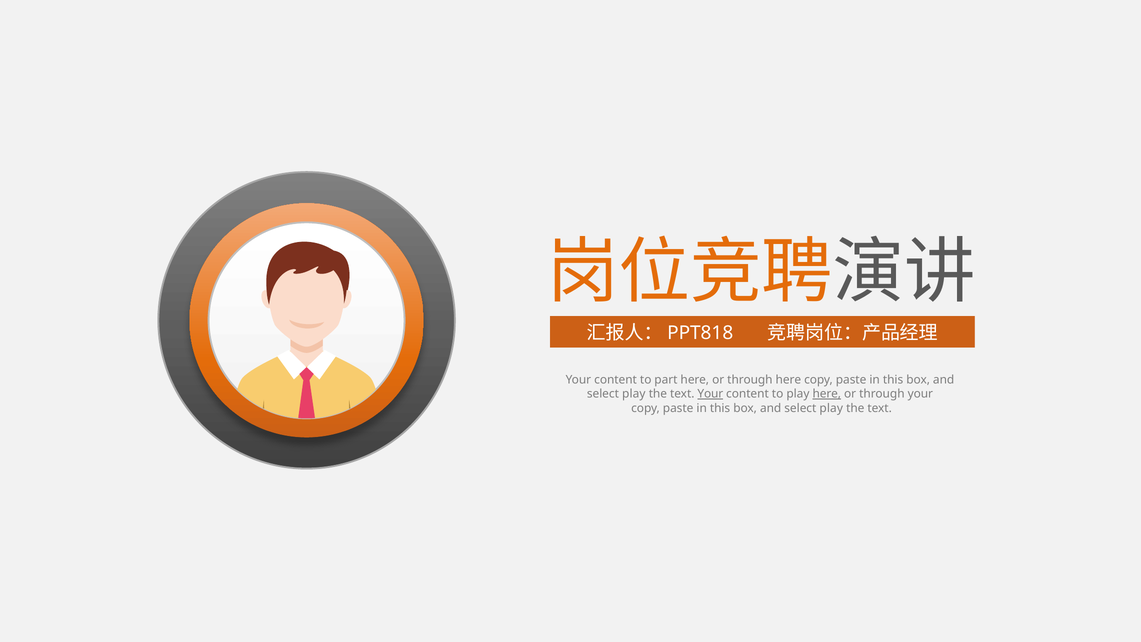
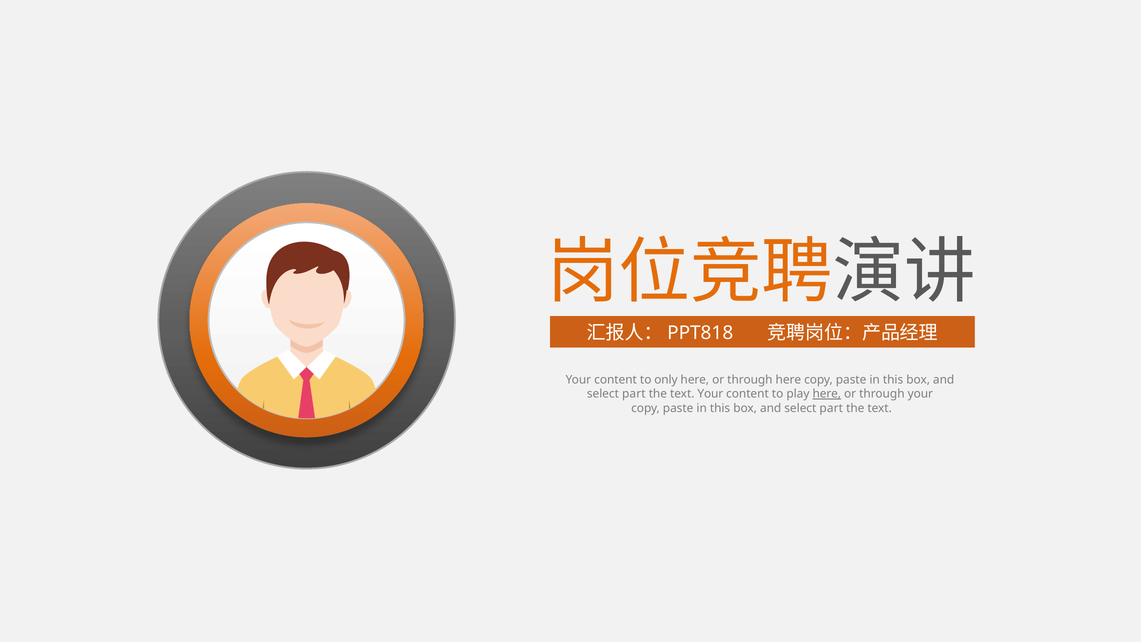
part: part -> only
play at (634, 394): play -> part
Your at (710, 394) underline: present -> none
play at (831, 408): play -> part
